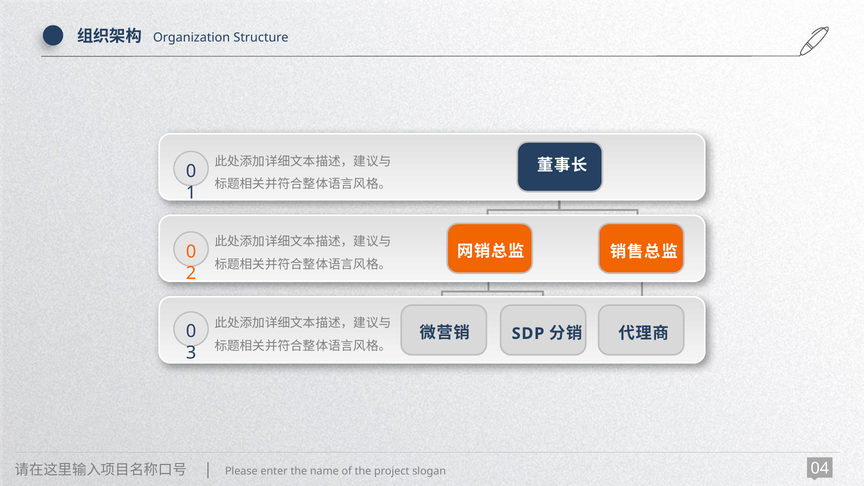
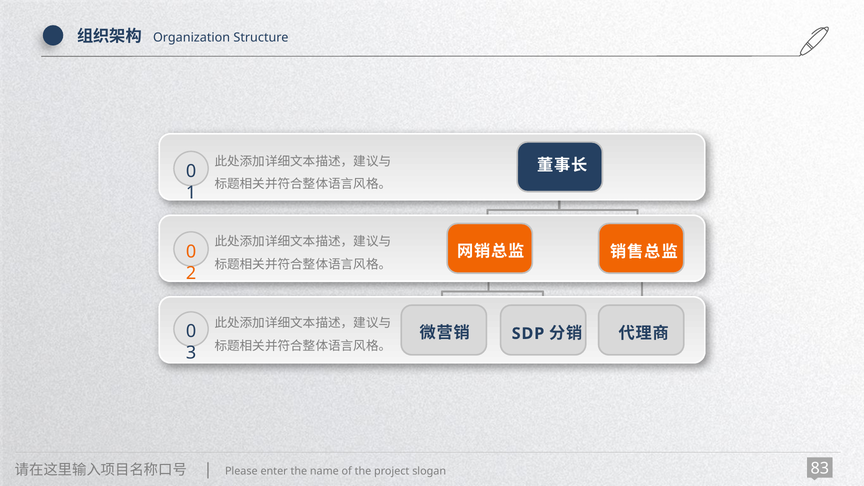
04: 04 -> 83
